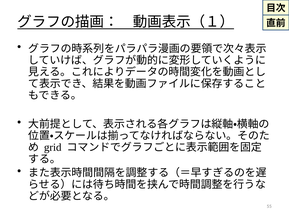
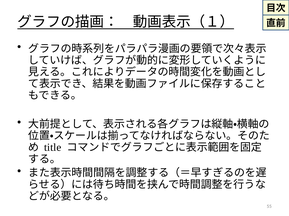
grid: grid -> title
